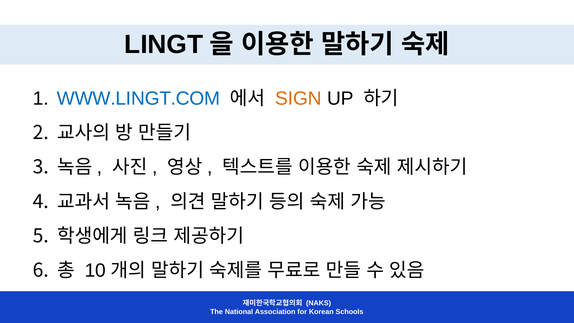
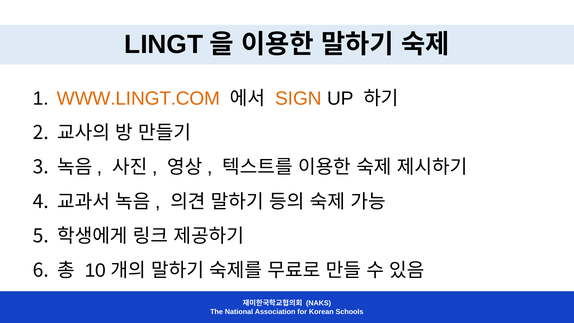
WWW.LINGT.COM colour: blue -> orange
